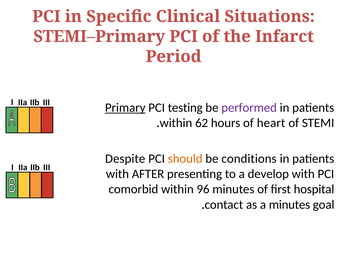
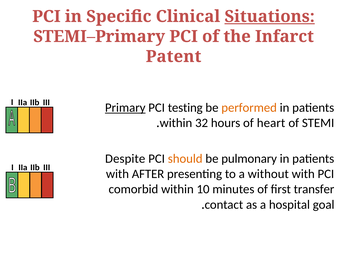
Situations underline: none -> present
Period: Period -> Patent
performed colour: purple -> orange
62: 62 -> 32
conditions: conditions -> pulmonary
develop: develop -> without
96: 96 -> 10
hospital: hospital -> transfer
a minutes: minutes -> hospital
